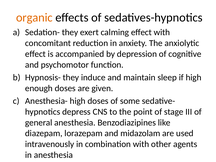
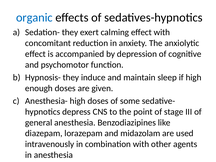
organic colour: orange -> blue
